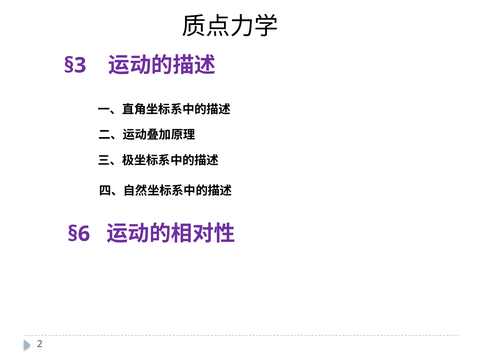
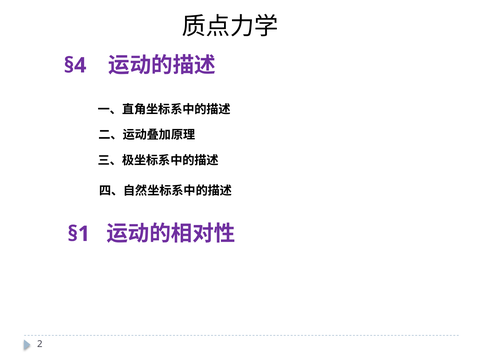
§3: §3 -> §4
§6: §6 -> §1
